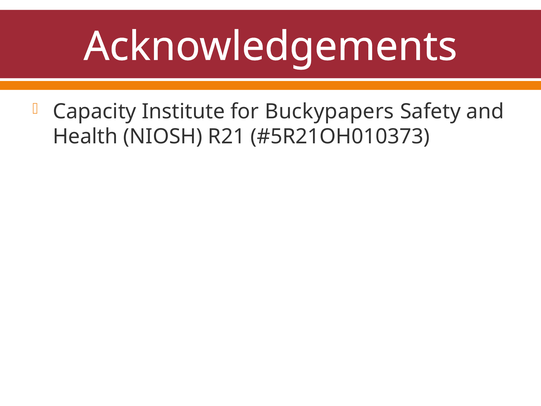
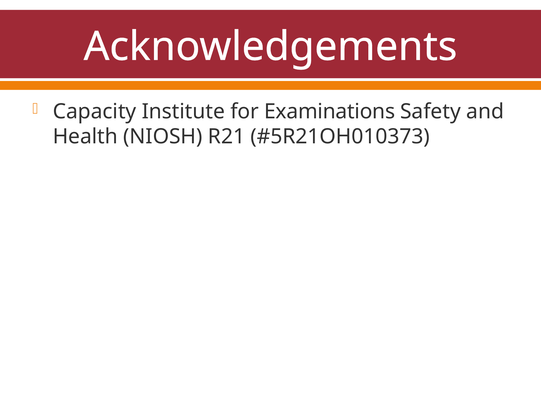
Buckypapers: Buckypapers -> Examinations
